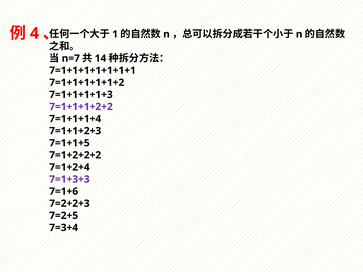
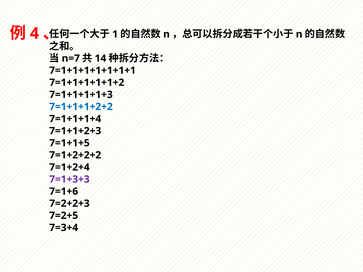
7=1+1+1+2+2 colour: purple -> blue
